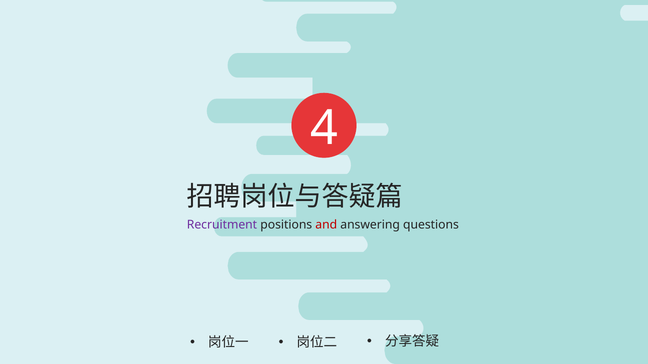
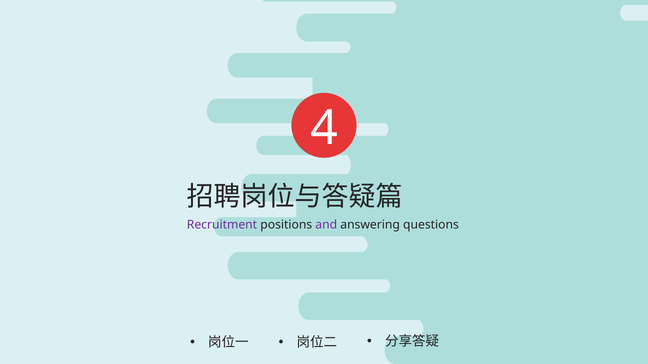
and colour: red -> purple
